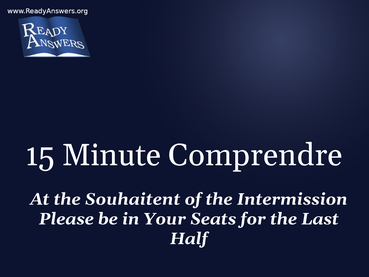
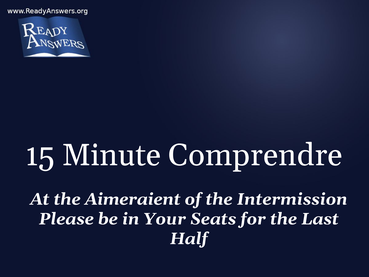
Souhaitent: Souhaitent -> Aimeraient
